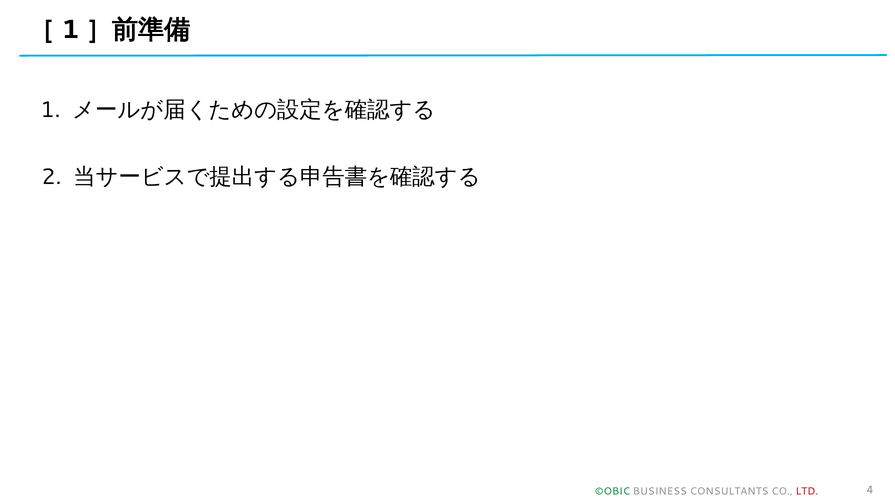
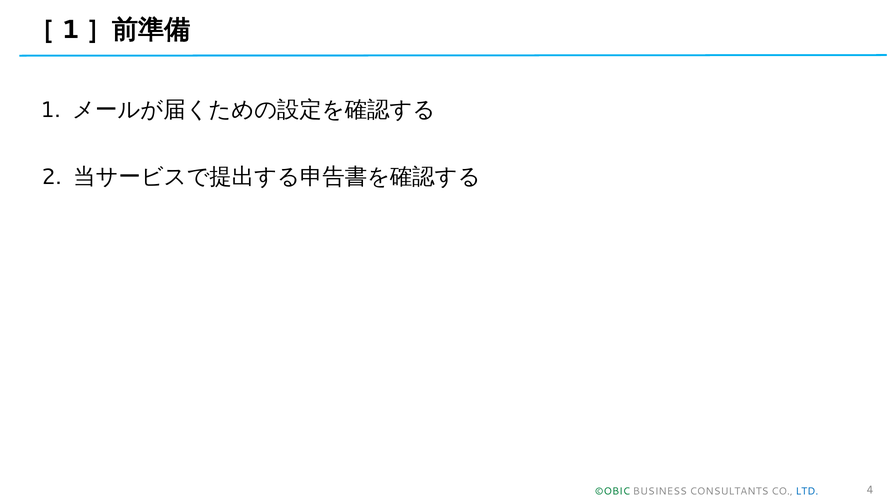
LTD colour: red -> blue
